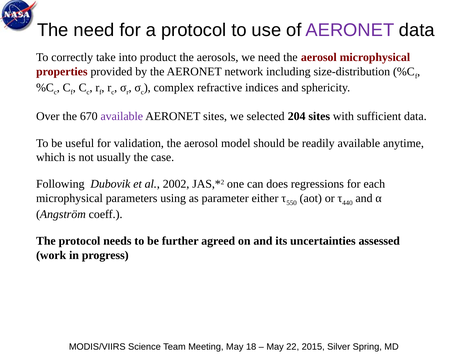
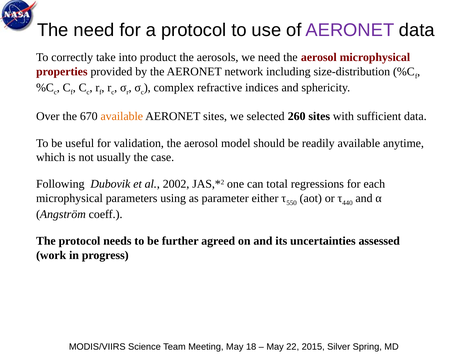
available at (122, 116) colour: purple -> orange
204: 204 -> 260
does: does -> total
